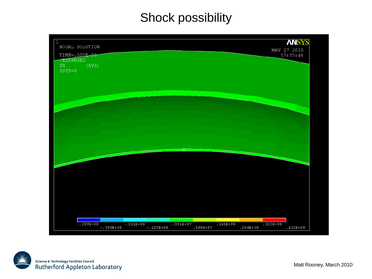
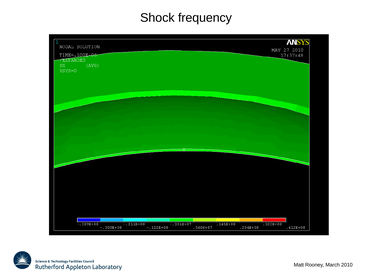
possibility: possibility -> frequency
